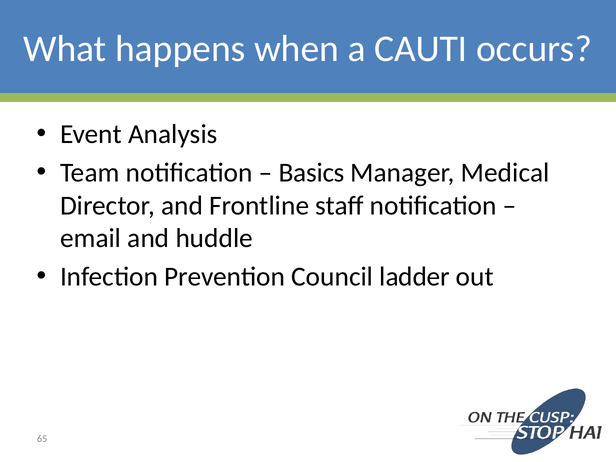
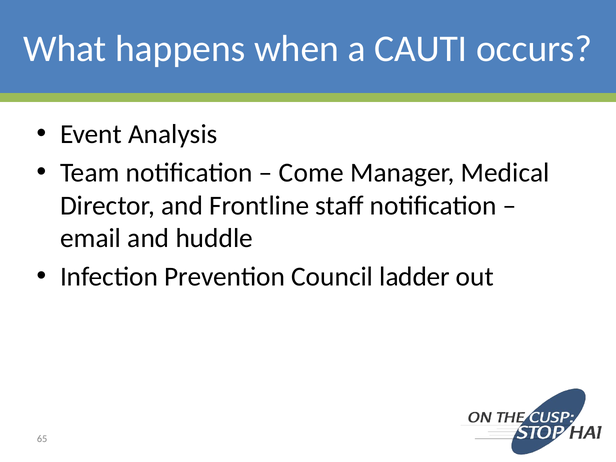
Basics: Basics -> Come
